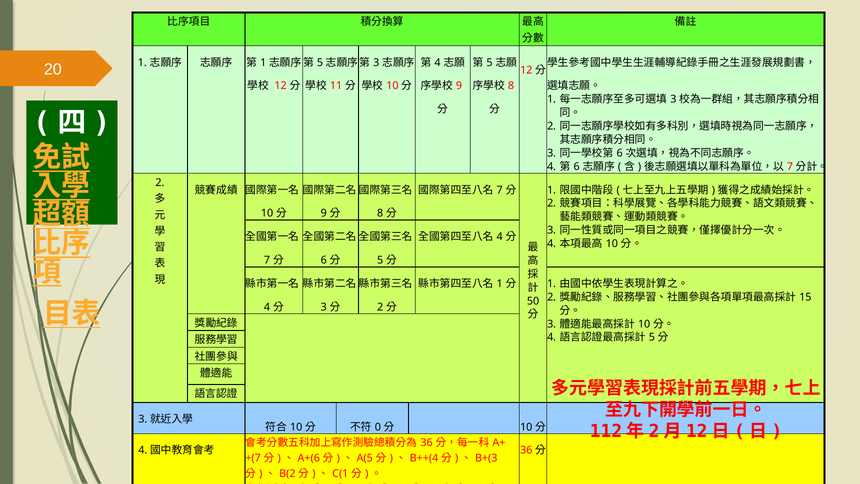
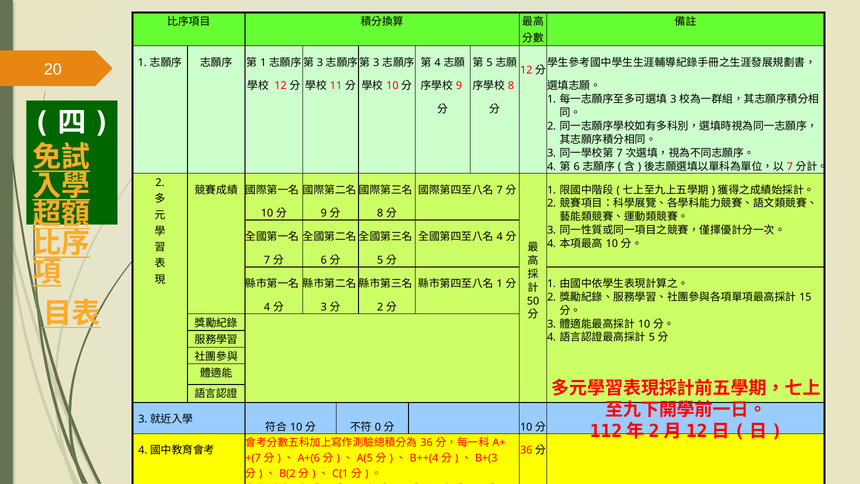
5 at (320, 63): 5 -> 3
6 at (620, 153): 6 -> 7
